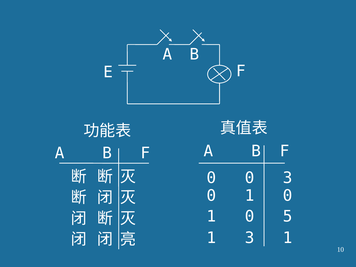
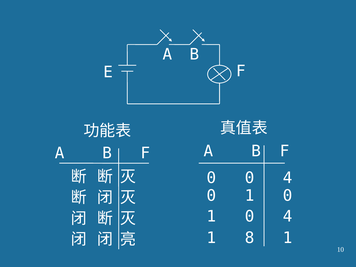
0 0 3: 3 -> 4
1 0 5: 5 -> 4
1 3: 3 -> 8
